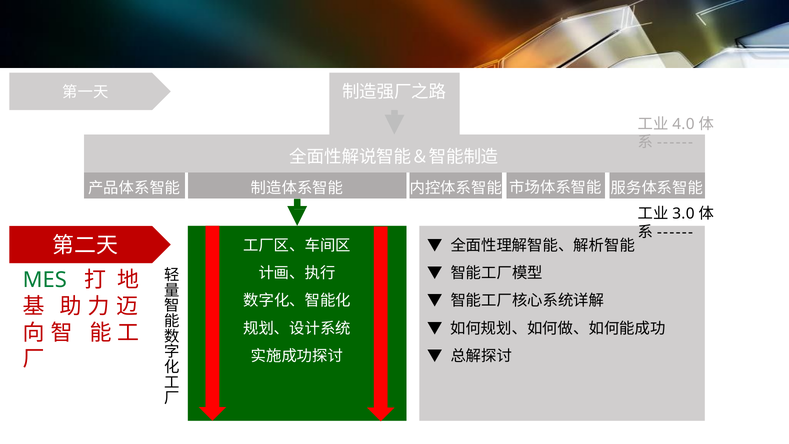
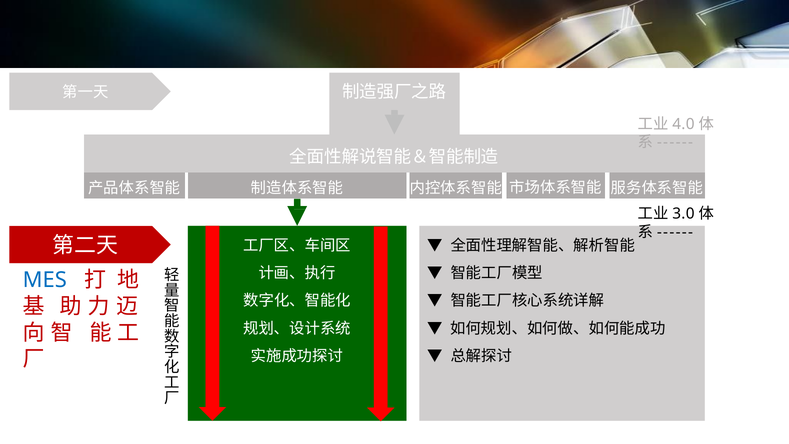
MES colour: green -> blue
